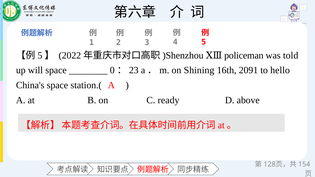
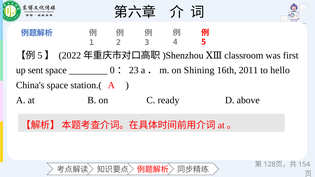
policeman: policeman -> classroom
told: told -> first
will: will -> sent
2091: 2091 -> 2011
